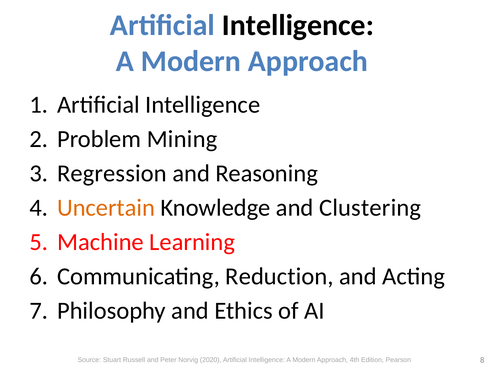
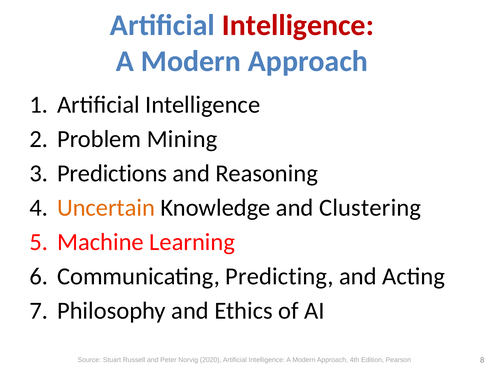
Intelligence at (298, 25) colour: black -> red
Regression: Regression -> Predictions
Reduction: Reduction -> Predicting
